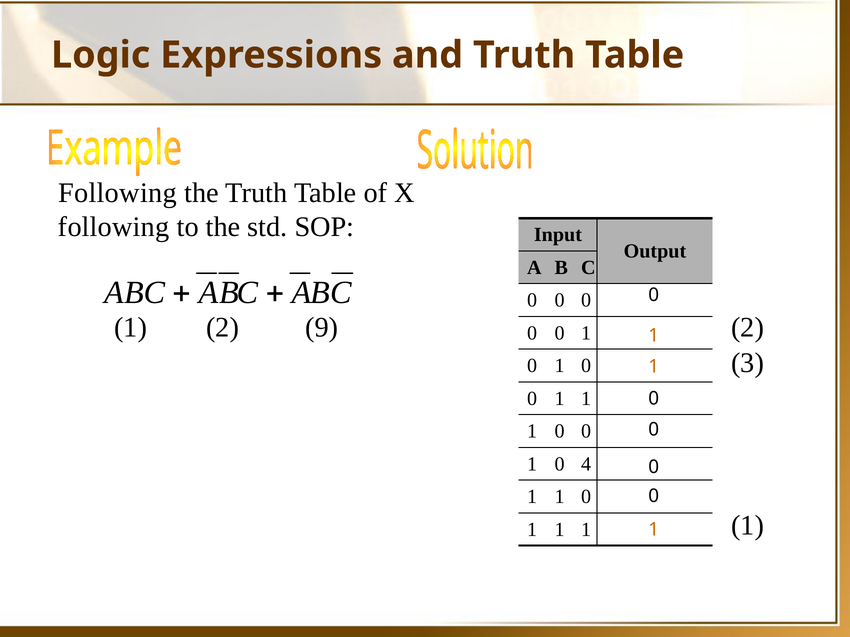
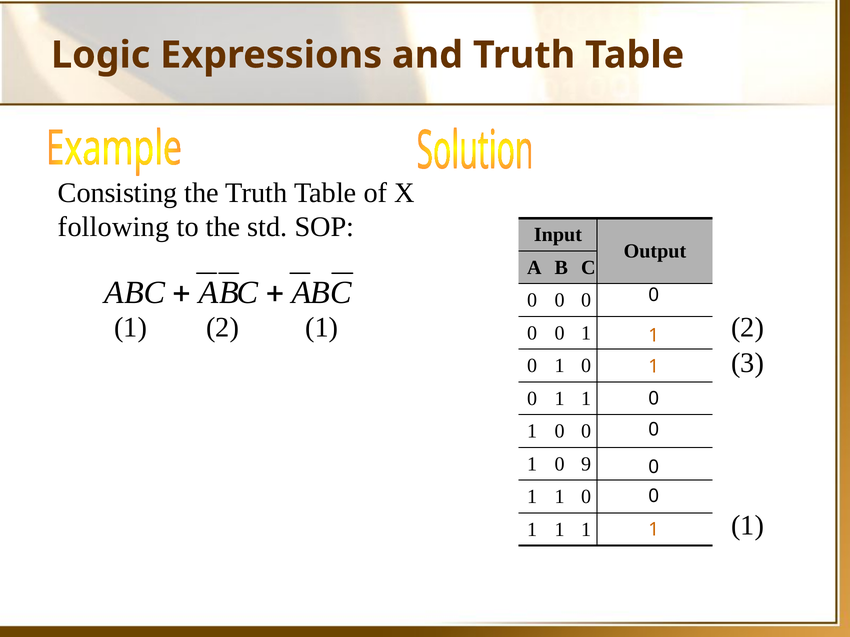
Following at (117, 193): Following -> Consisting
2 9: 9 -> 1
4: 4 -> 9
